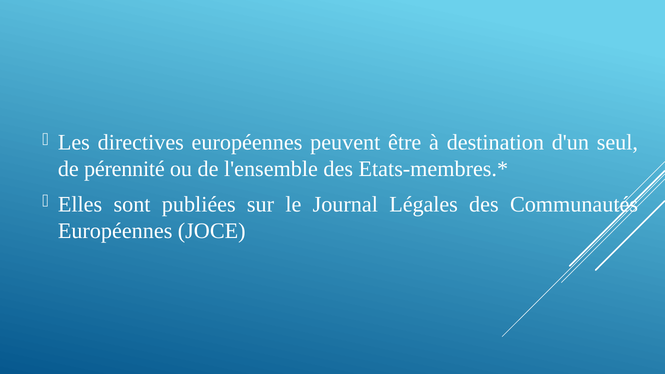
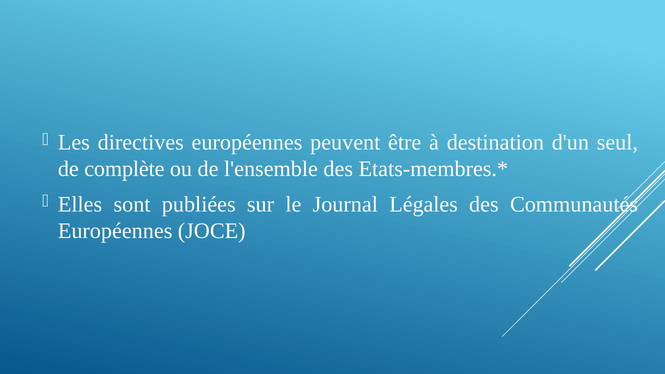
pérennité: pérennité -> complète
